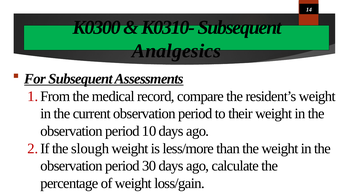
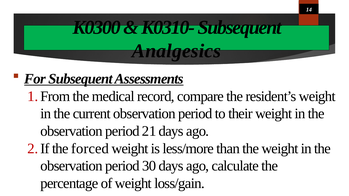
10: 10 -> 21
slough: slough -> forced
